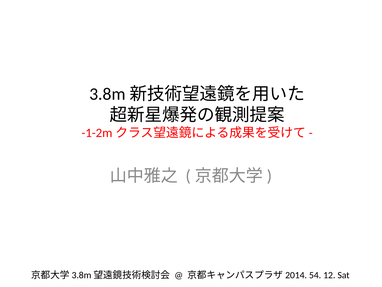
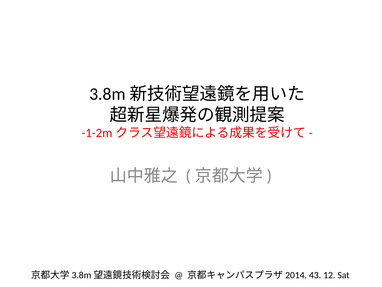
54: 54 -> 43
